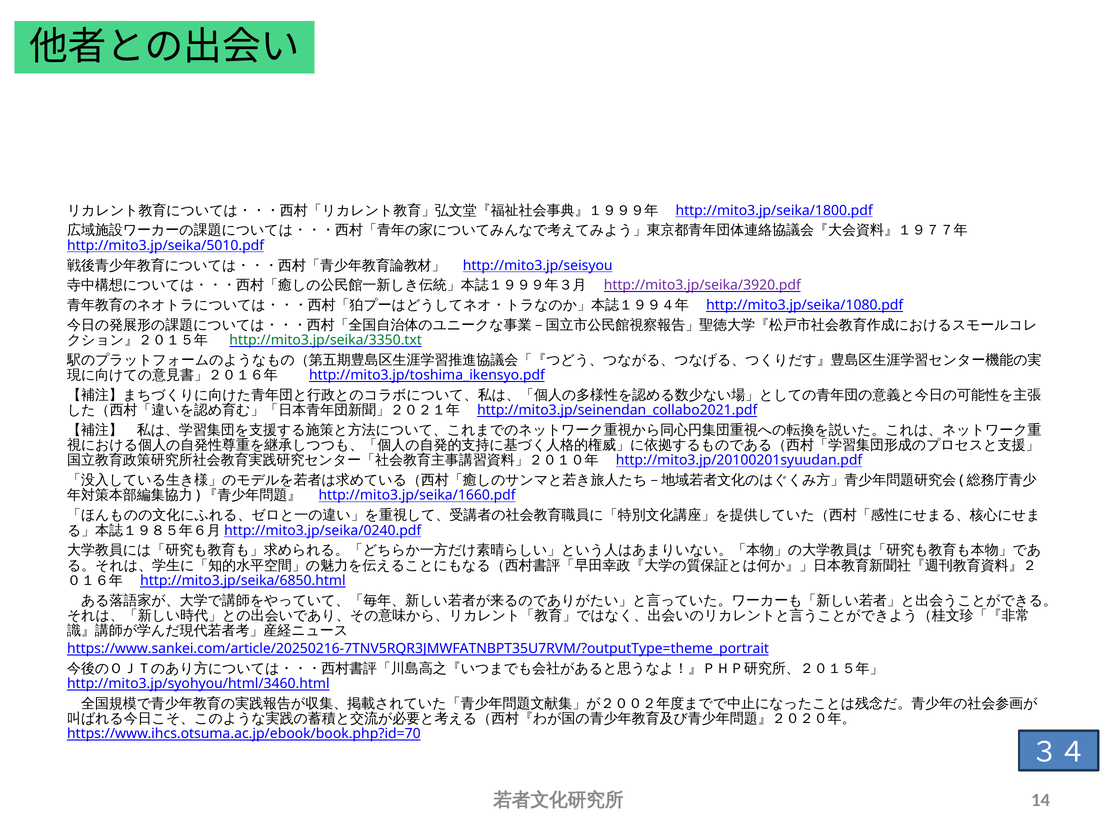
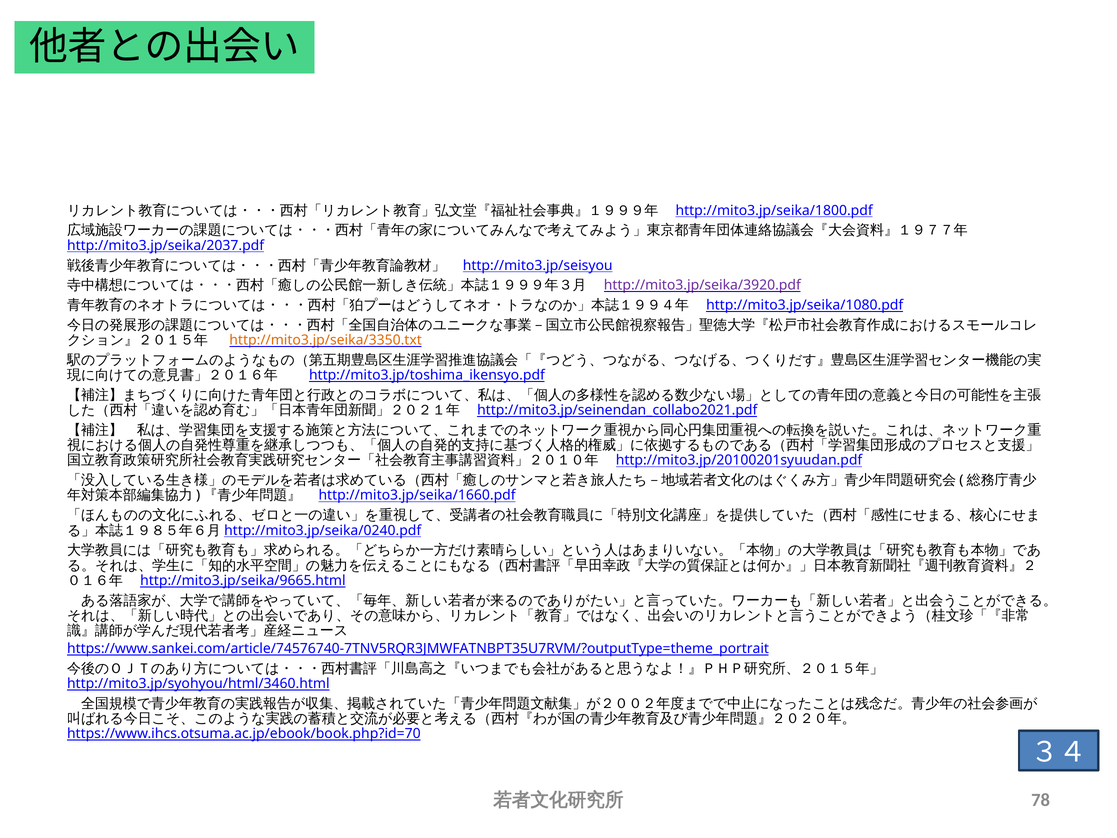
http://mito3.jp/seika/5010.pdf: http://mito3.jp/seika/5010.pdf -> http://mito3.jp/seika/2037.pdf
http://mito3.jp/seika/3350.txt colour: green -> orange
http://mito3.jp/seika/6850.html: http://mito3.jp/seika/6850.html -> http://mito3.jp/seika/9665.html
https://www.sankei.com/article/20250216-7TNV5RQR3JMWFATNBPT35U7RVM/?outputType=theme_portrait: https://www.sankei.com/article/20250216-7TNV5RQR3JMWFATNBPT35U7RVM/?outputType=theme_portrait -> https://www.sankei.com/article/74576740-7TNV5RQR3JMWFATNBPT35U7RVM/?outputType=theme_portrait
14: 14 -> 78
